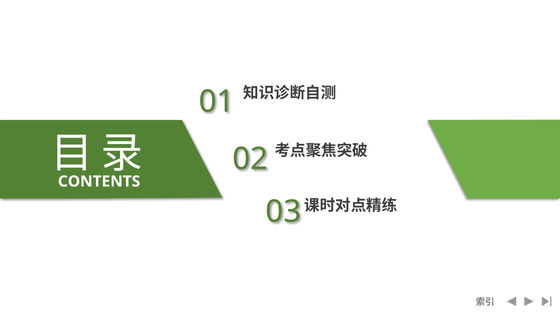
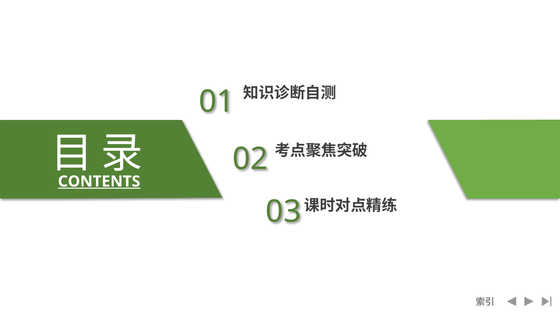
CONTENTS underline: none -> present
